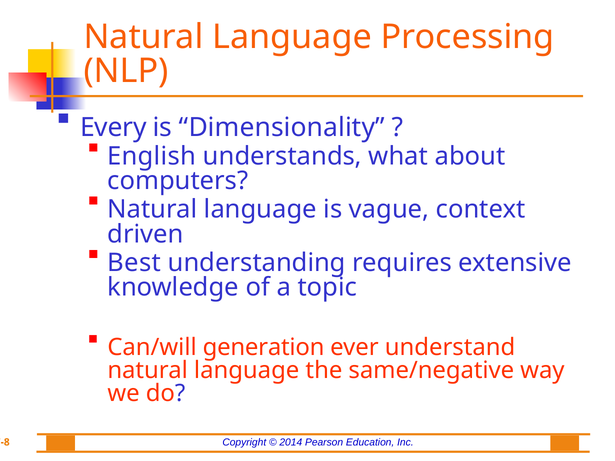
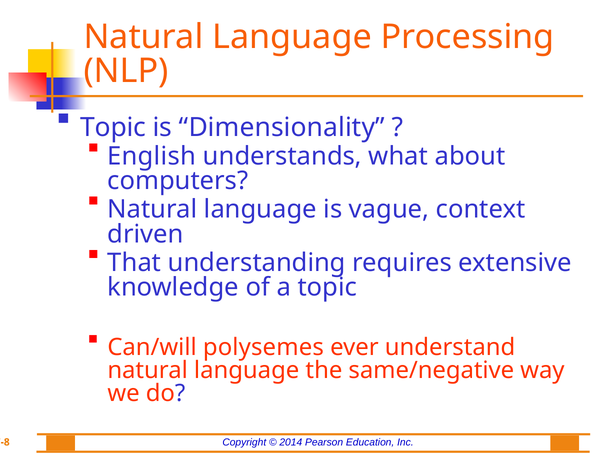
Every at (113, 127): Every -> Topic
Best: Best -> That
generation: generation -> polysemes
